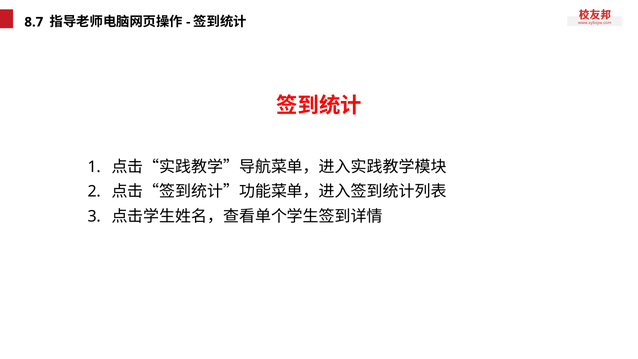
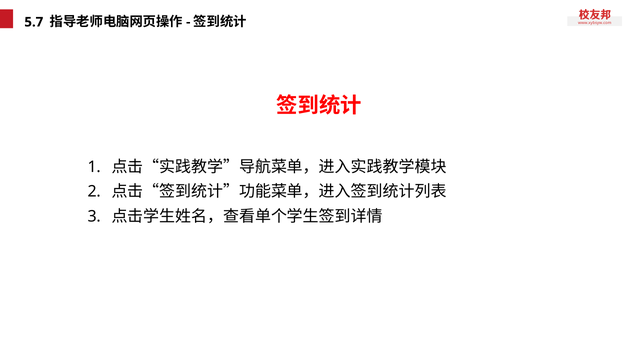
8.7: 8.7 -> 5.7
